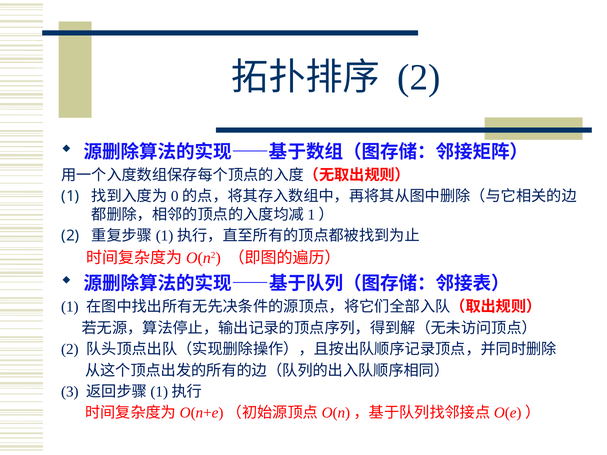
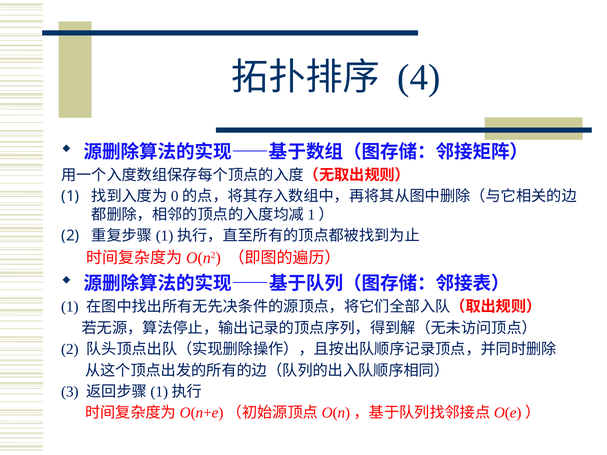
2 at (419, 77): 2 -> 4
